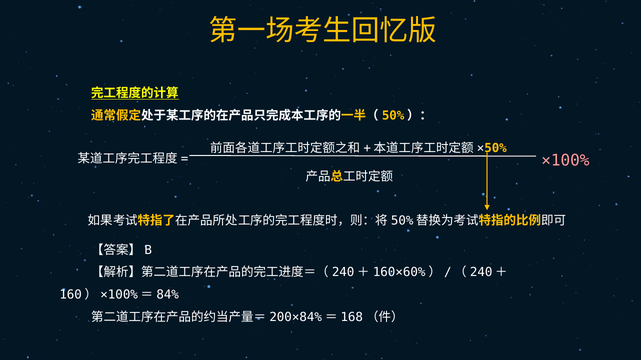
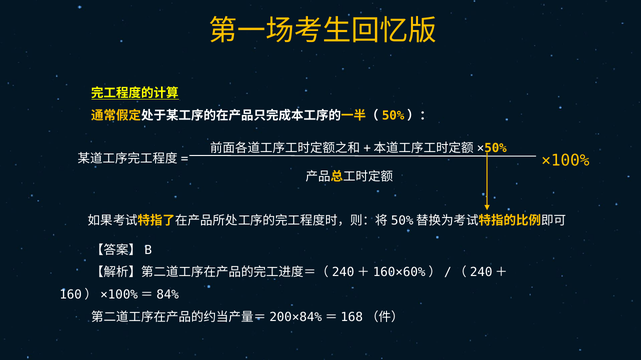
×100% colour: pink -> yellow
